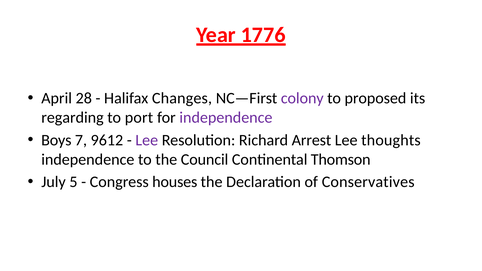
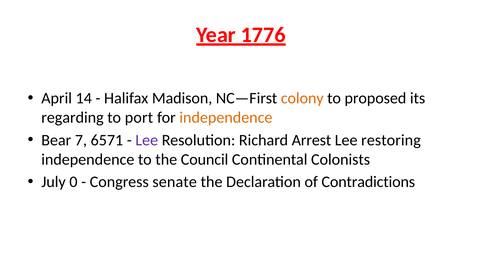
28: 28 -> 14
Changes: Changes -> Madison
colony colour: purple -> orange
independence at (226, 118) colour: purple -> orange
Boys: Boys -> Bear
9612: 9612 -> 6571
thoughts: thoughts -> restoring
Thomson: Thomson -> Colonists
5: 5 -> 0
houses: houses -> senate
Conservatives: Conservatives -> Contradictions
